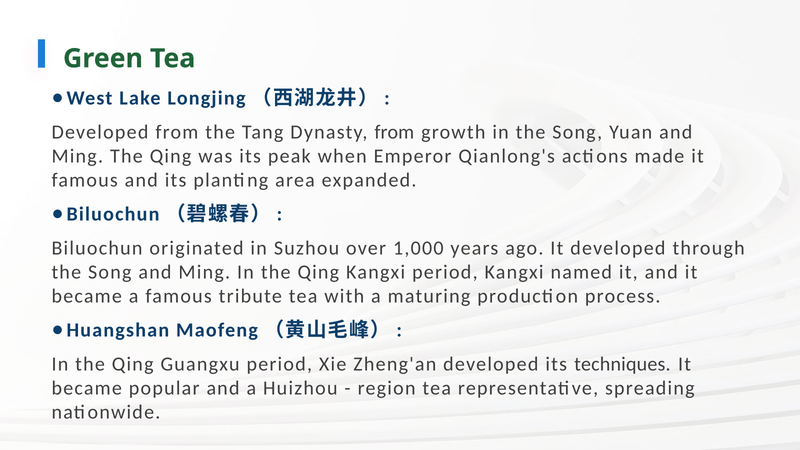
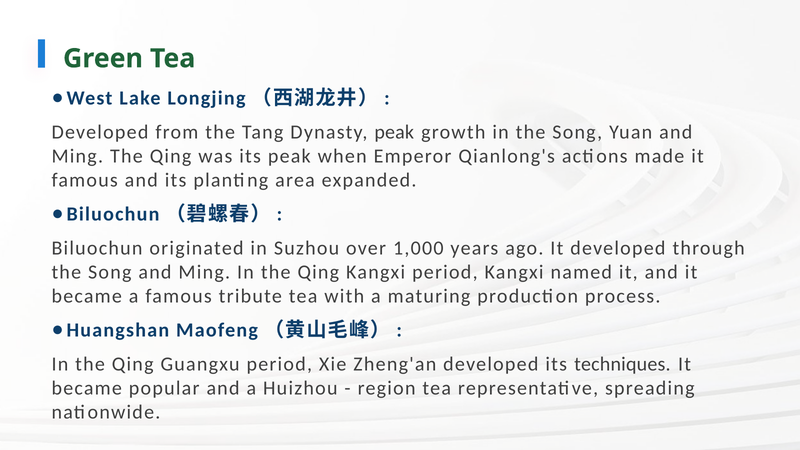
Dynasty from: from -> peak
